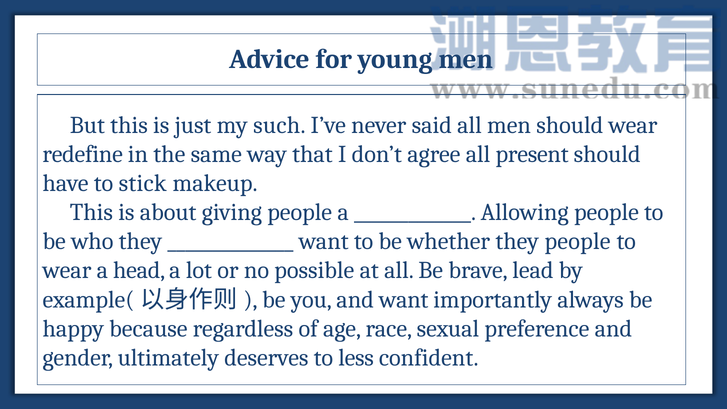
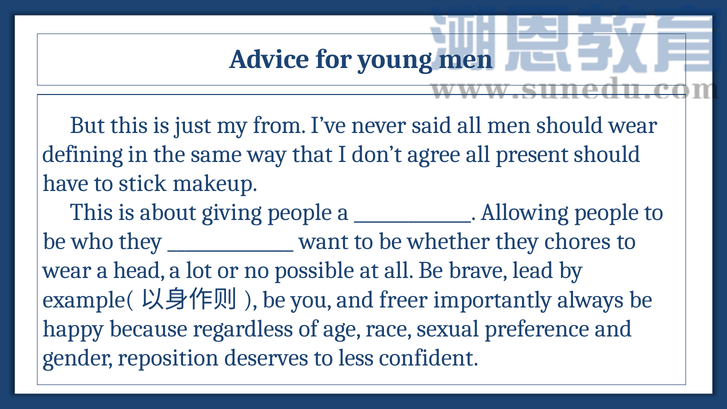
such: such -> from
redefine: redefine -> defining
they people: people -> chores
and want: want -> freer
ultimately: ultimately -> reposition
